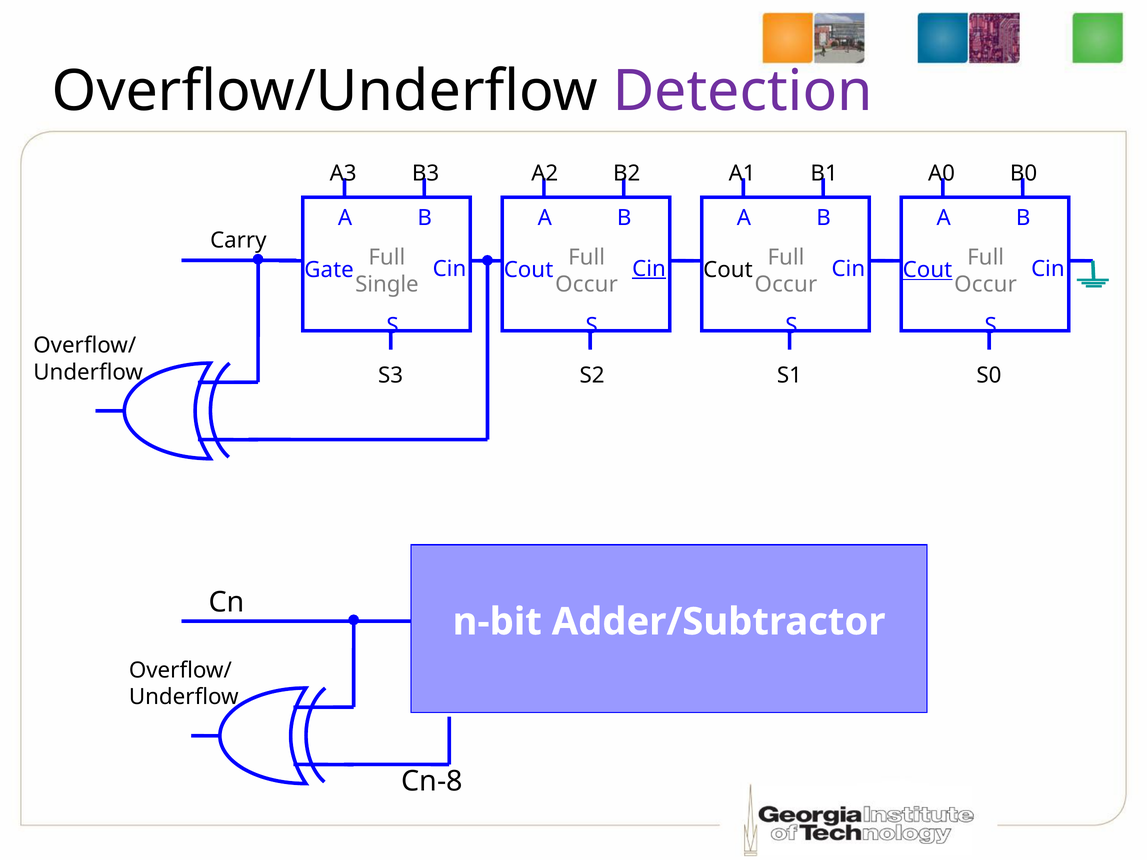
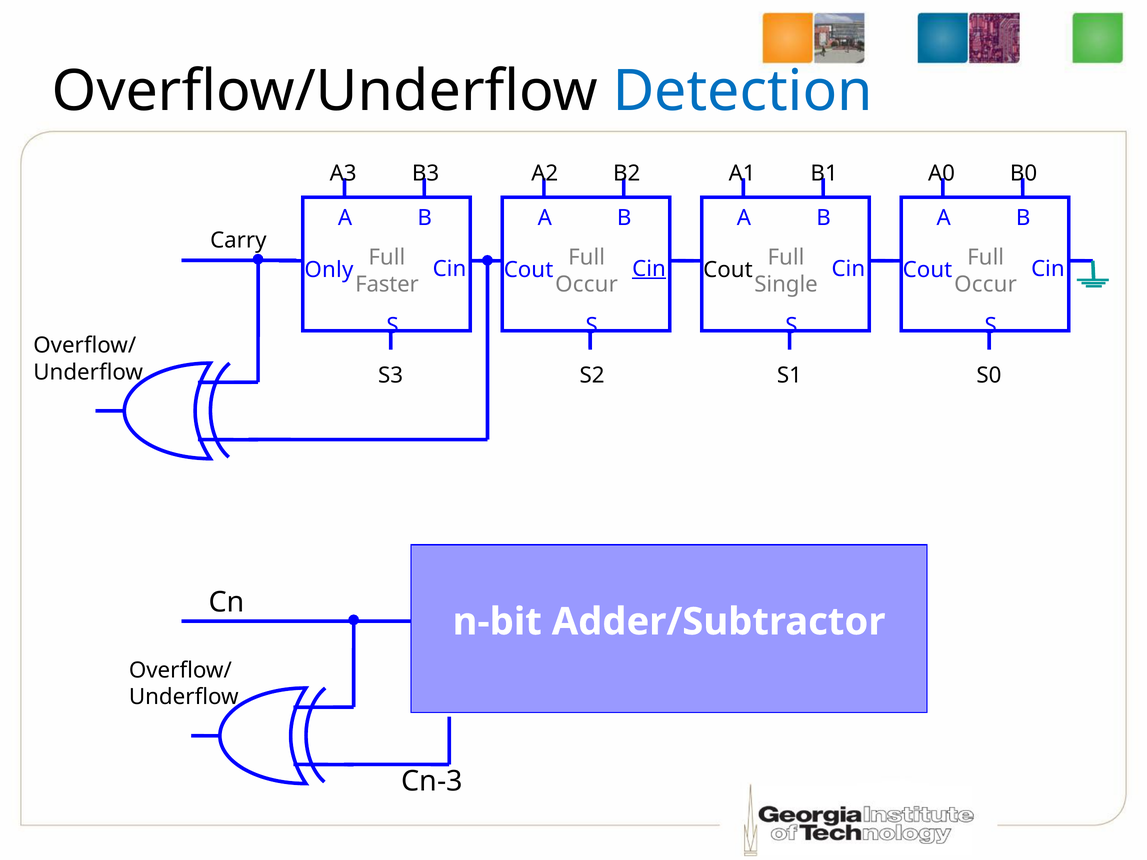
Detection colour: purple -> blue
Gate: Gate -> Only
Cout at (927, 270) underline: present -> none
Single: Single -> Faster
Occur at (786, 284): Occur -> Single
Cn-8: Cn-8 -> Cn-3
